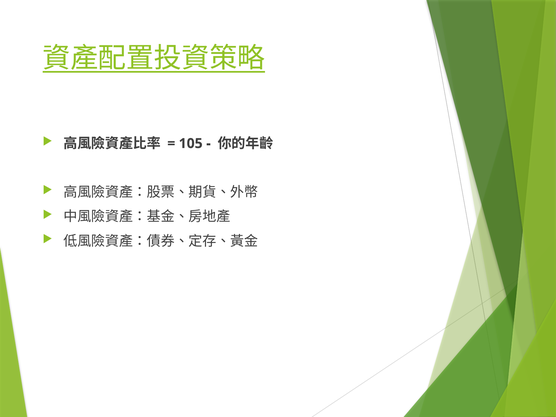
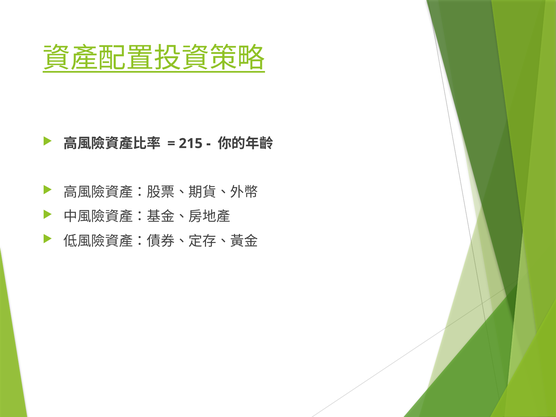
105: 105 -> 215
